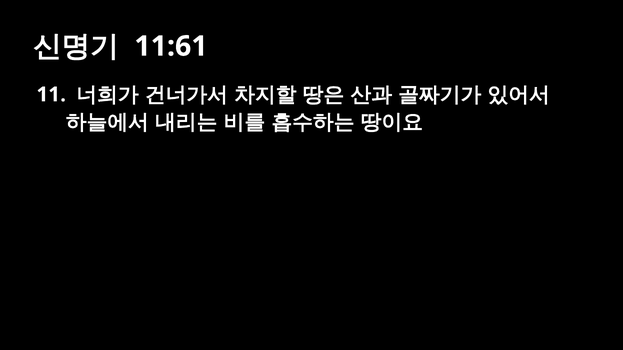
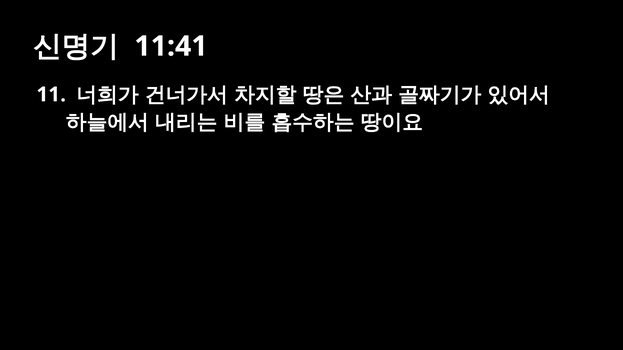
11:61: 11:61 -> 11:41
